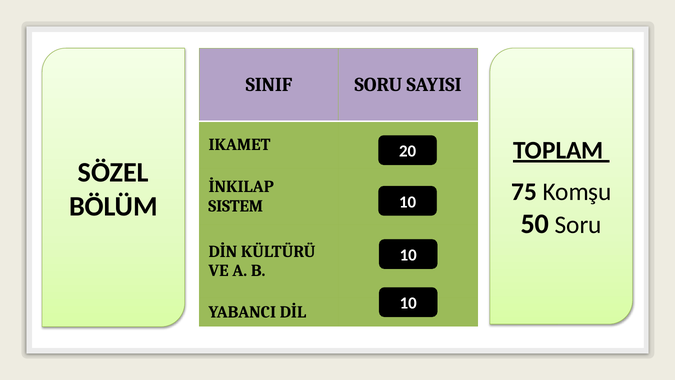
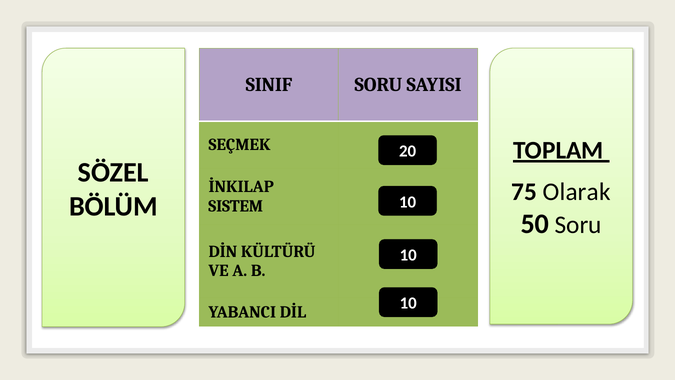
IKAMET: IKAMET -> SEÇMEK
Komşu: Komşu -> Olarak
